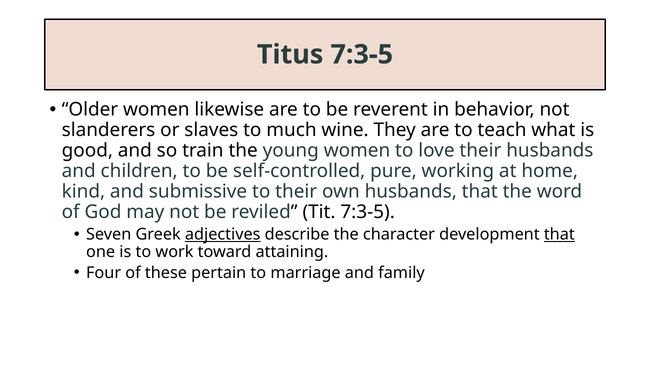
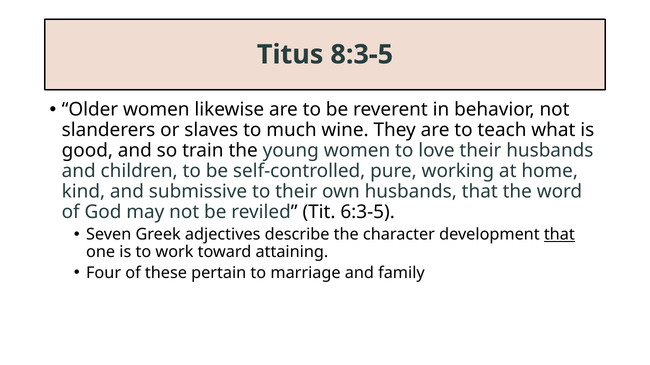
Titus 7:3-5: 7:3-5 -> 8:3-5
Tit 7:3-5: 7:3-5 -> 6:3-5
adjectives underline: present -> none
